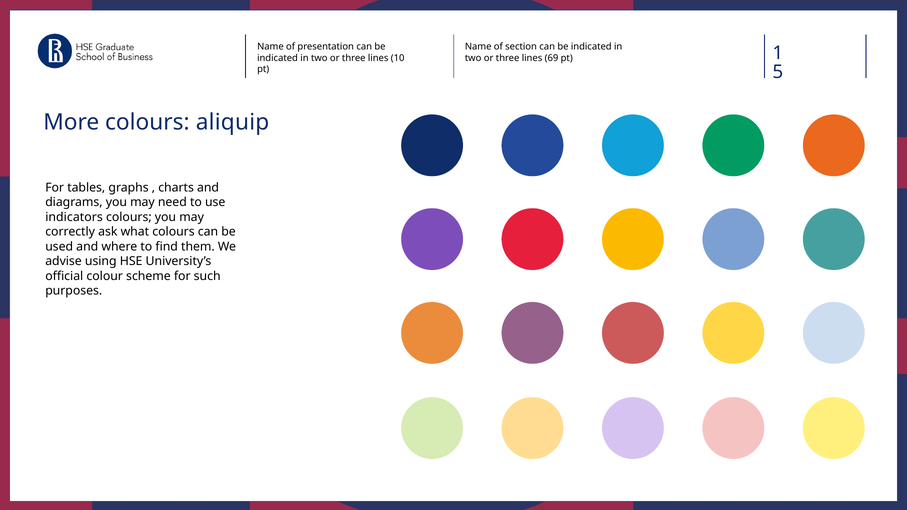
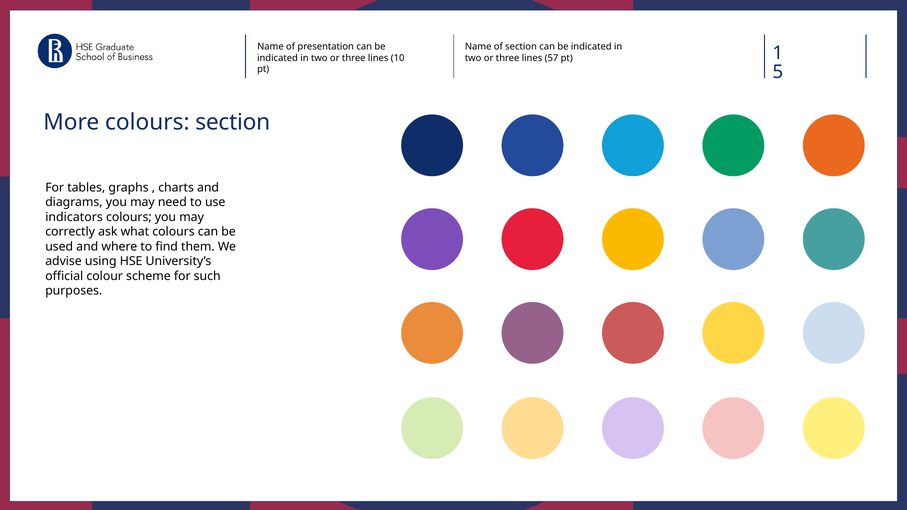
69: 69 -> 57
colours aliquip: aliquip -> section
